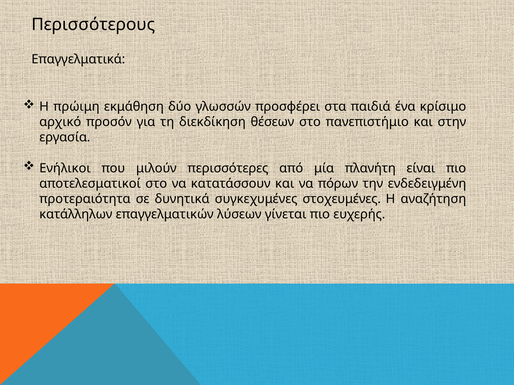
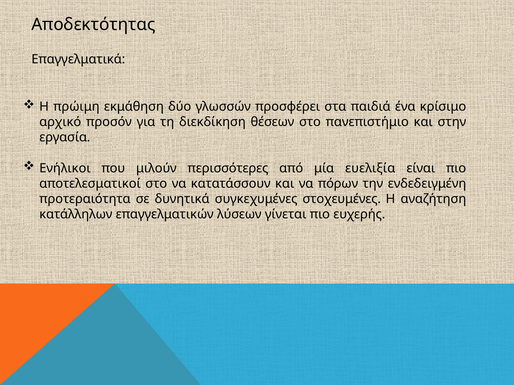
Περισσότερους: Περισσότερους -> Αποδεκτότητας
πλανήτη: πλανήτη -> ευελιξία
